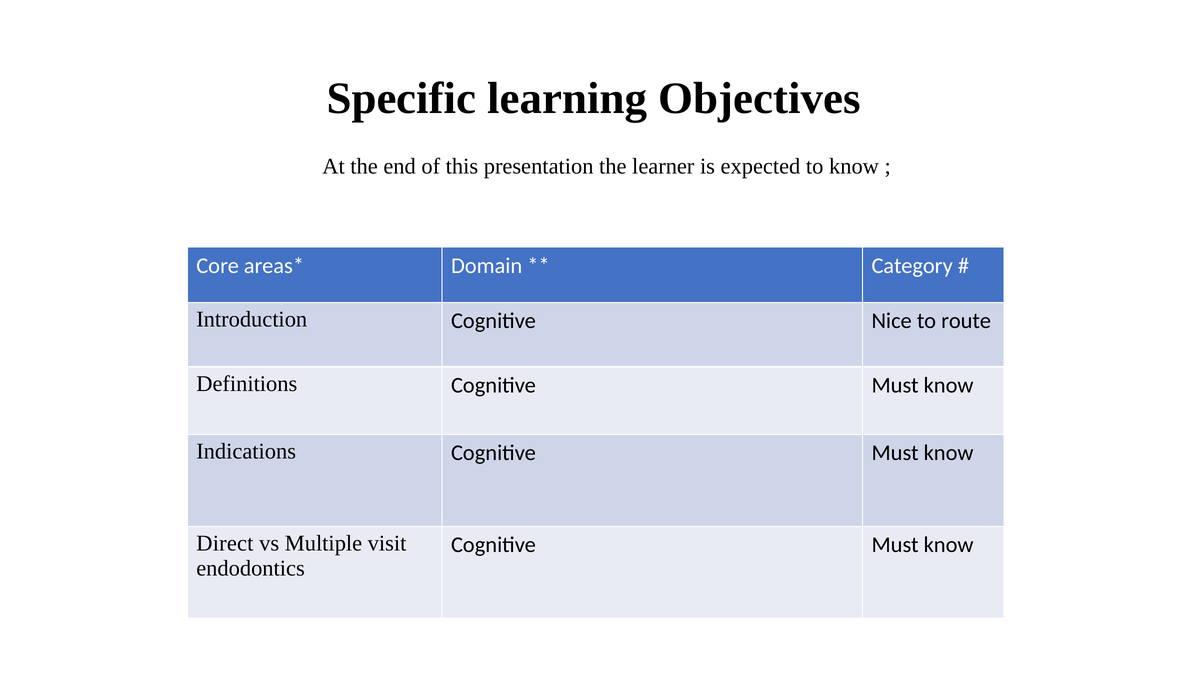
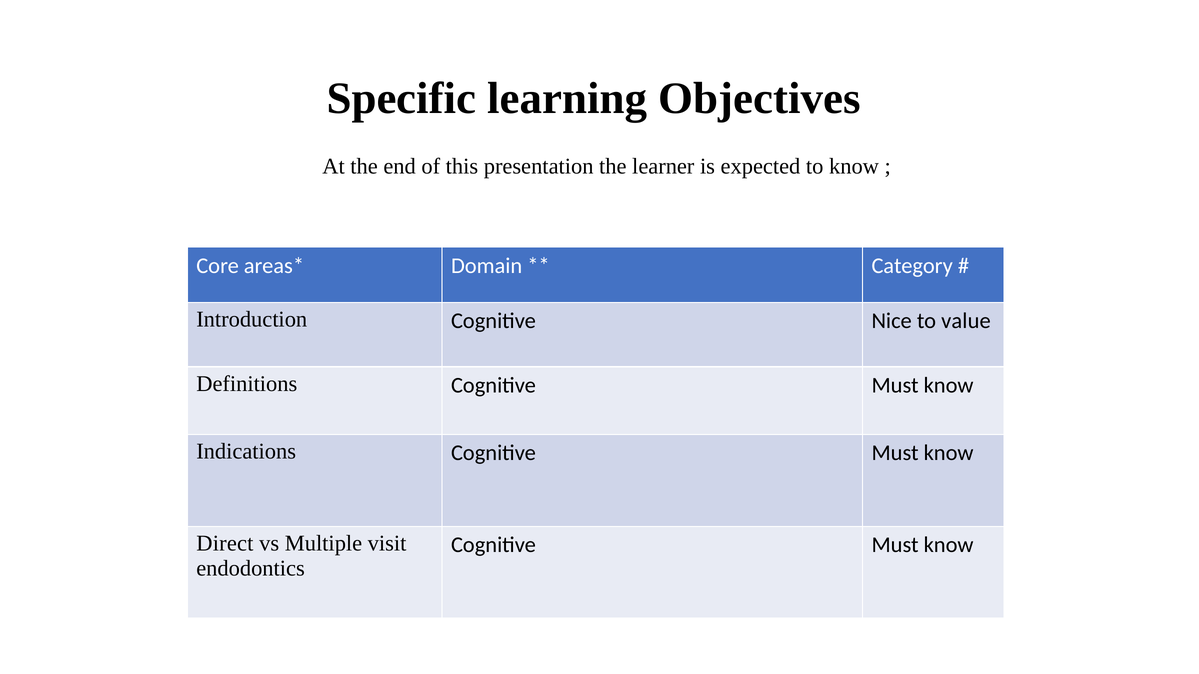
route: route -> value
